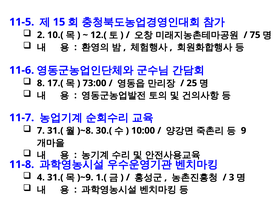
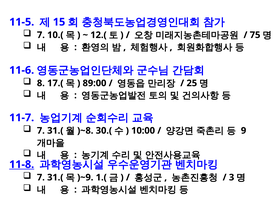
2 at (41, 35): 2 -> 7
73:00: 73:00 -> 89:00
11-8 underline: none -> present
4 at (41, 178): 4 -> 7
